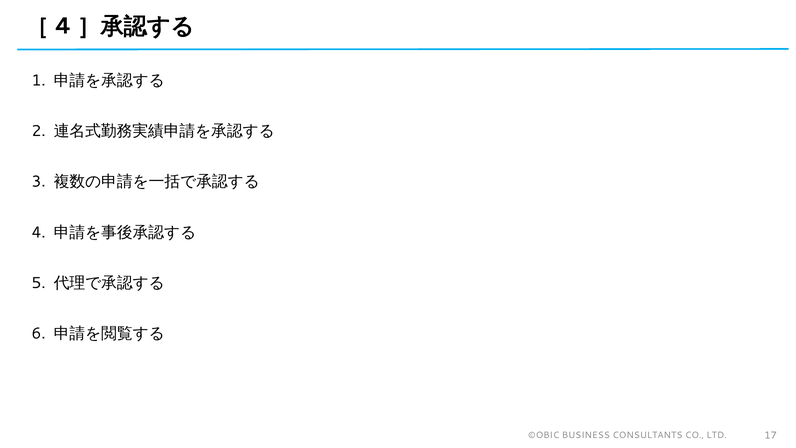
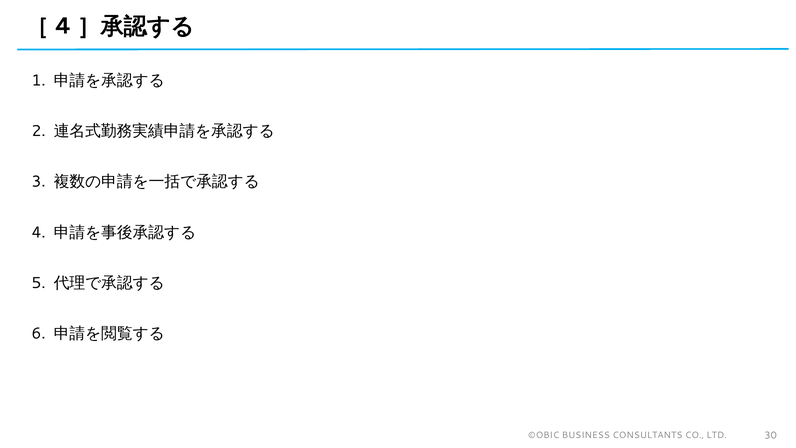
17: 17 -> 30
